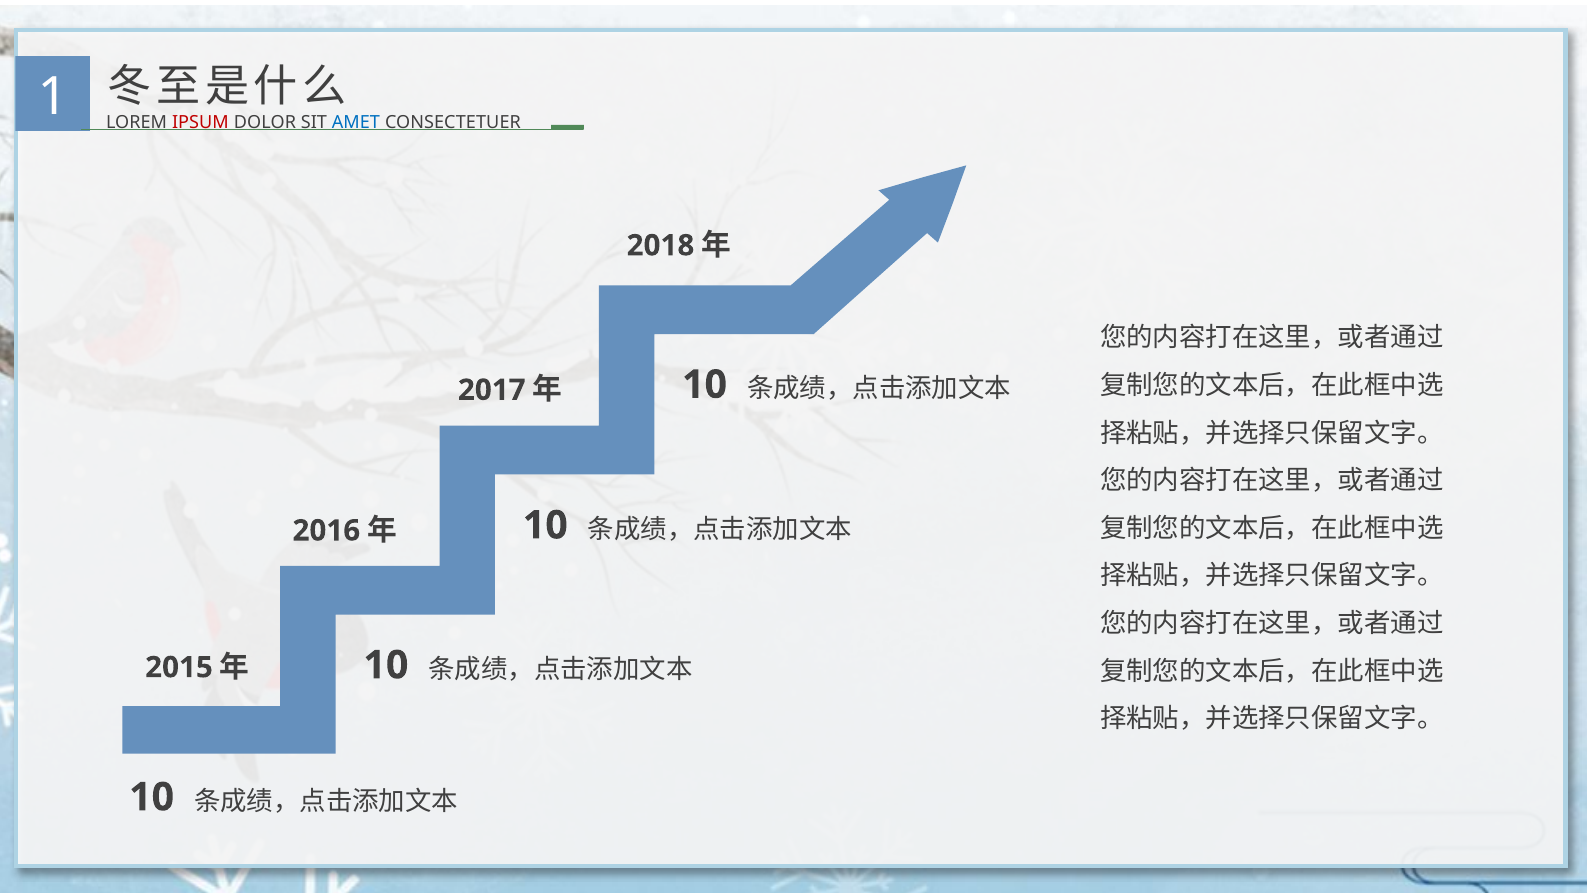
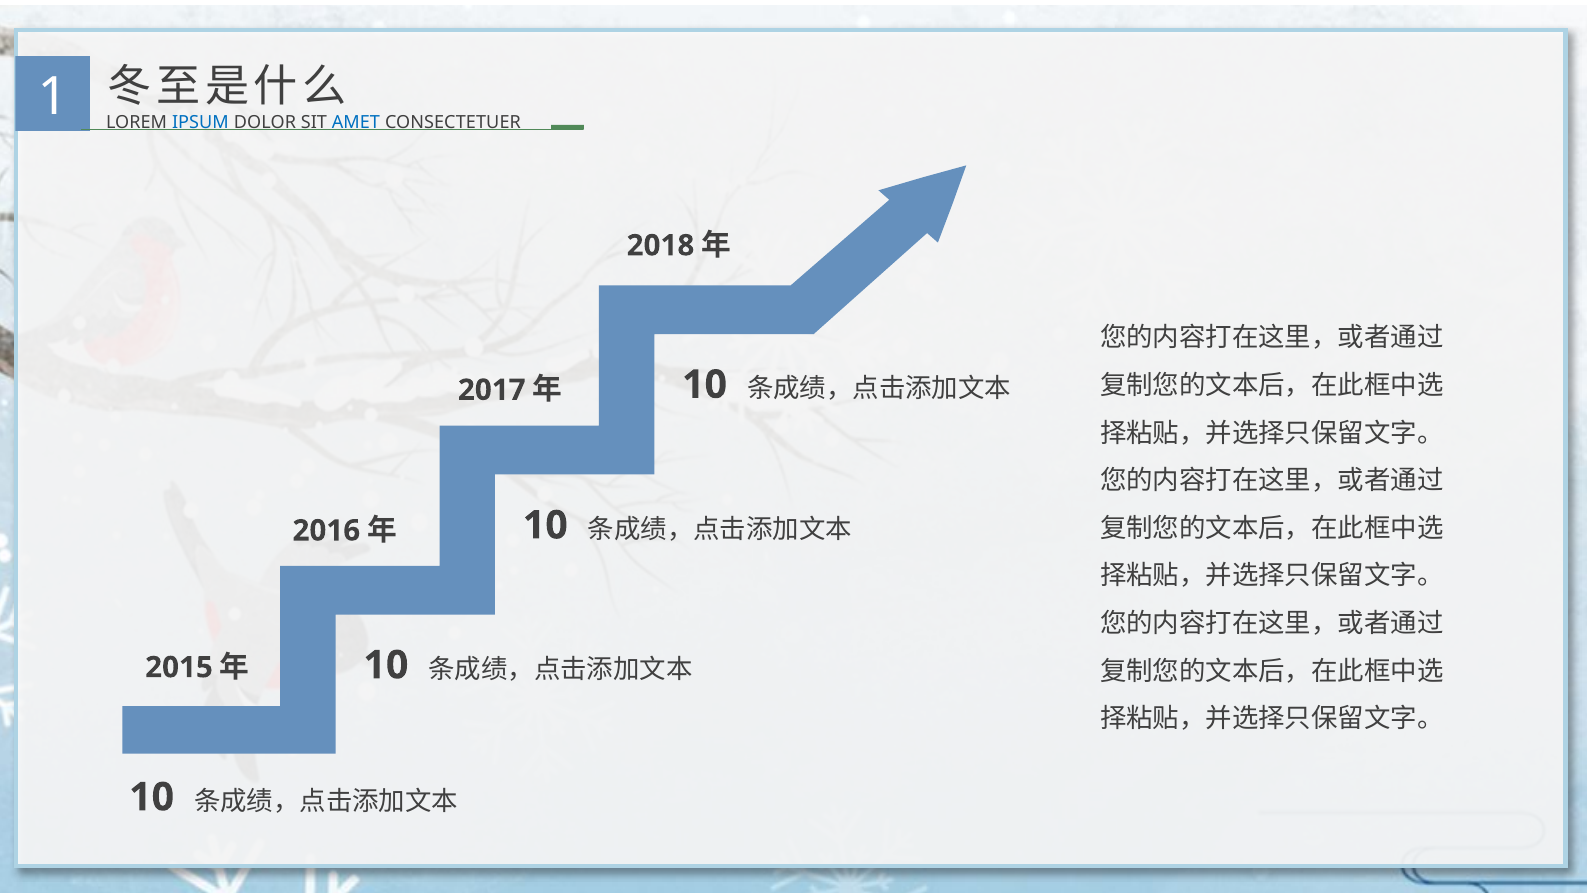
IPSUM colour: red -> blue
